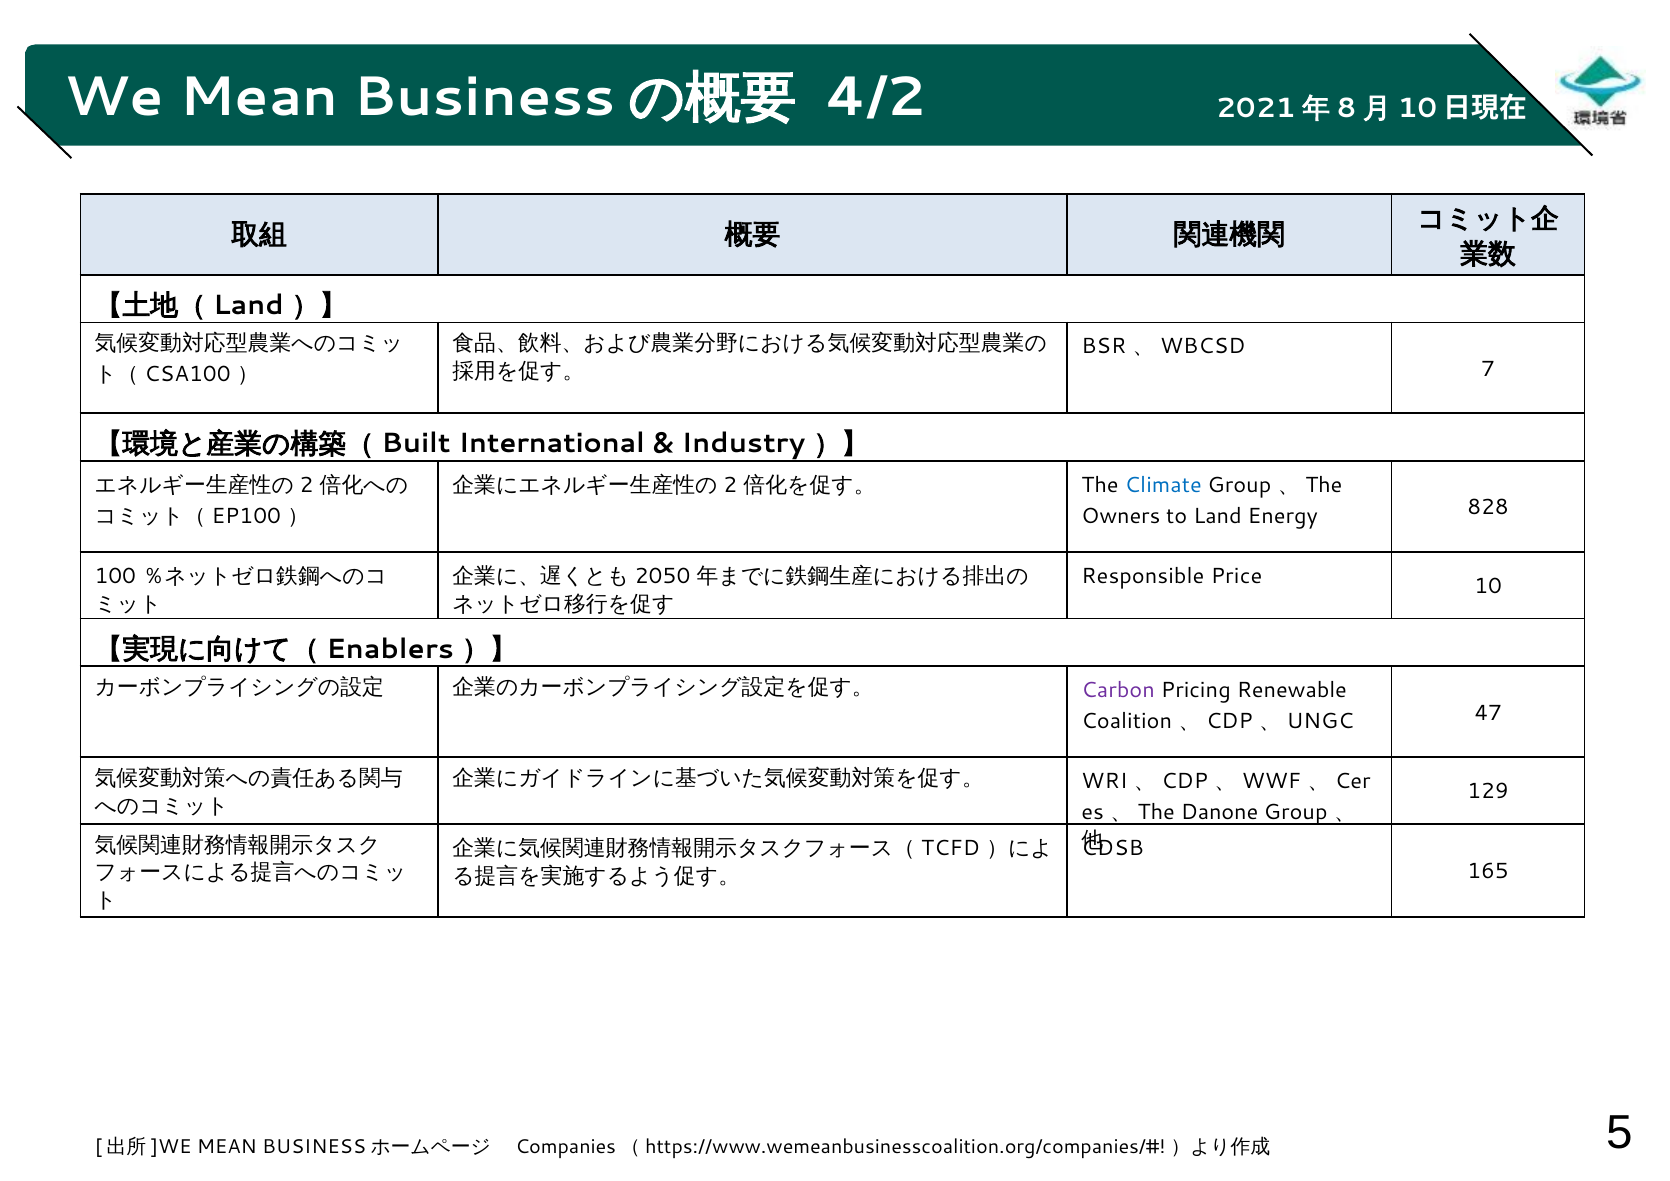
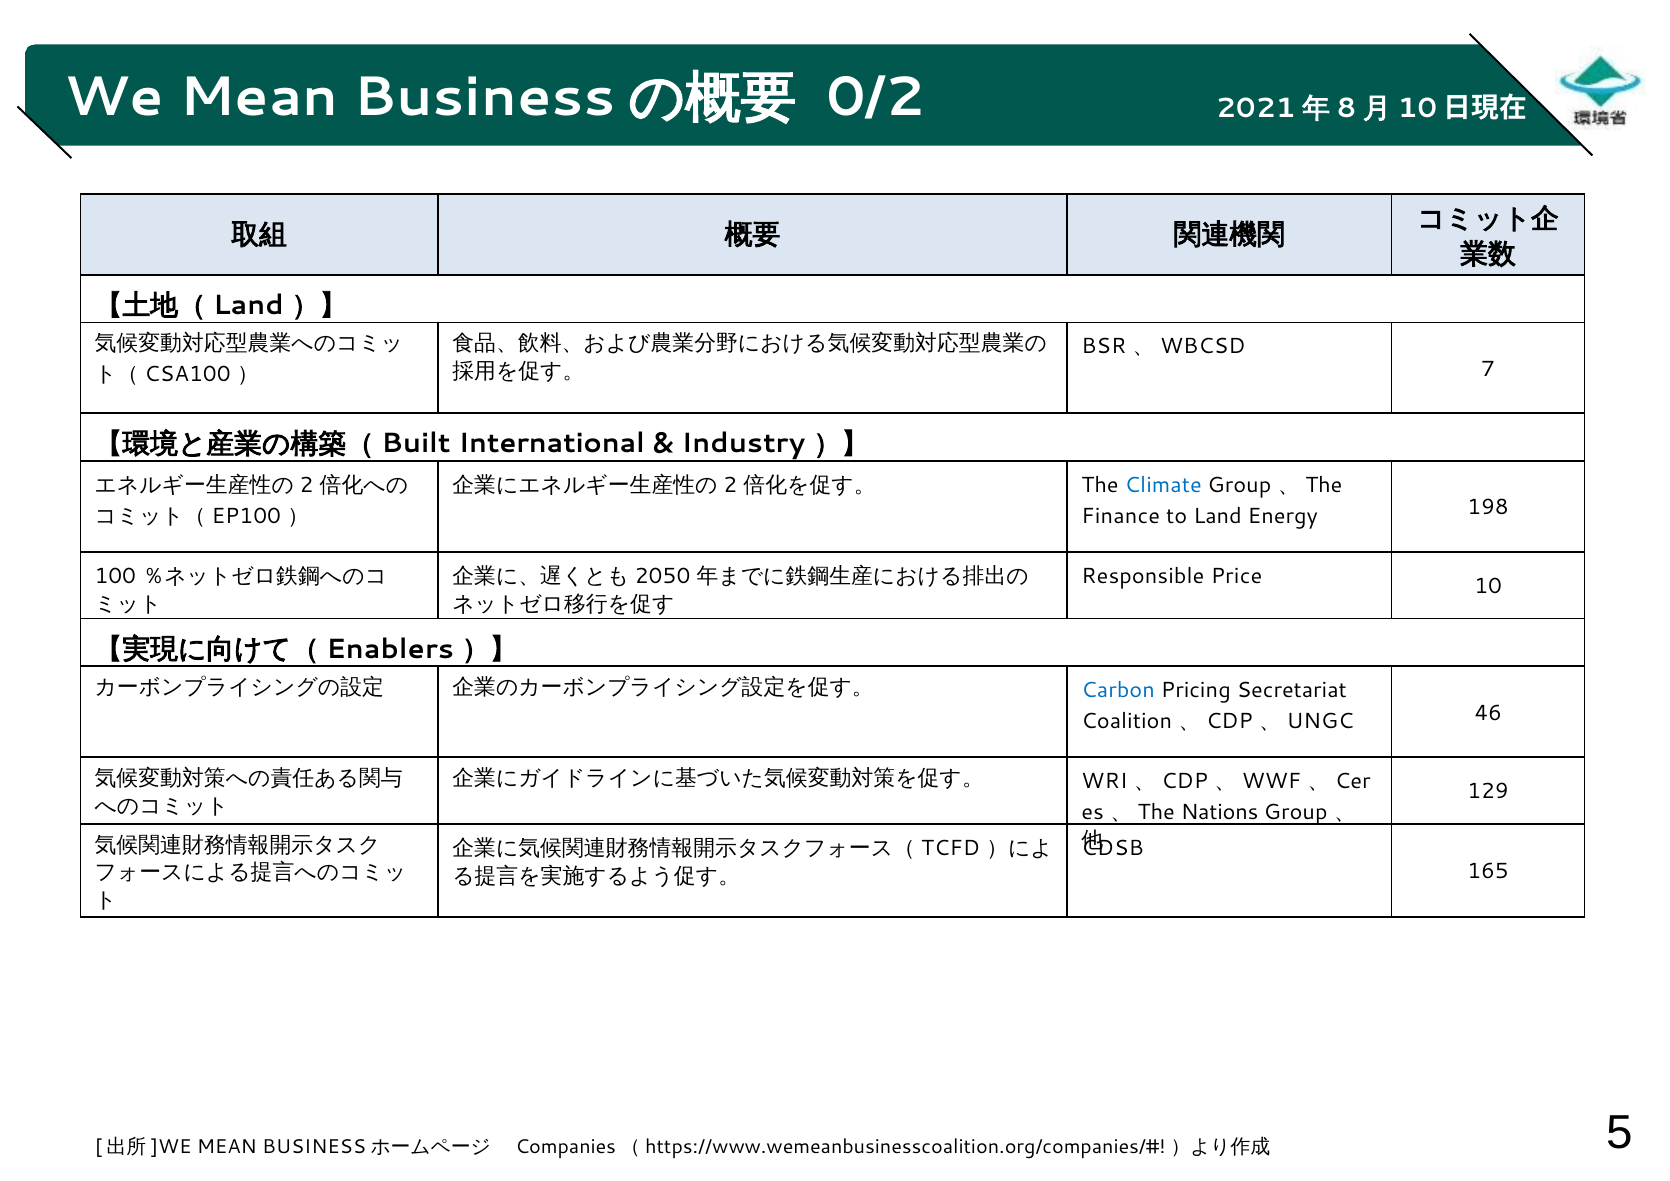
4/2: 4/2 -> 0/2
Owners: Owners -> Finance
828: 828 -> 198
Carbon colour: purple -> blue
Renewable: Renewable -> Secretariat
47: 47 -> 46
Danone: Danone -> Nations
